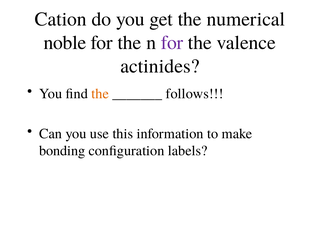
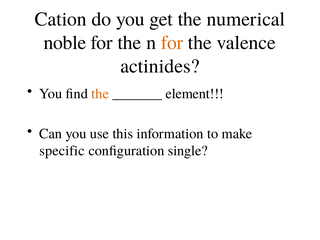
for at (172, 43) colour: purple -> orange
follows: follows -> element
bonding: bonding -> specific
labels: labels -> single
